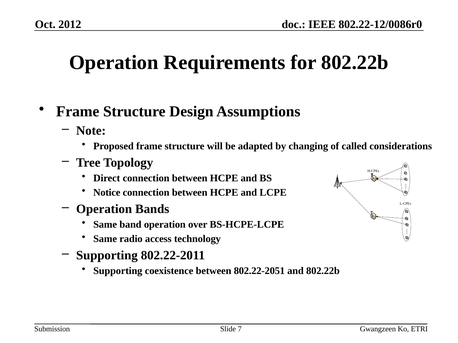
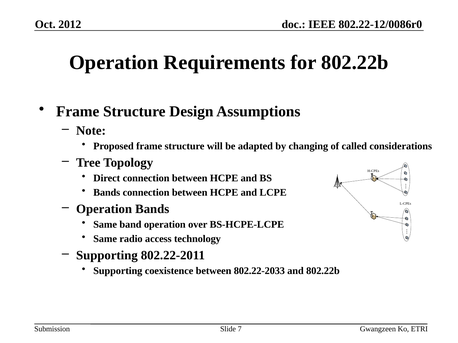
Notice at (107, 193): Notice -> Bands
802.22-2051: 802.22-2051 -> 802.22-2033
